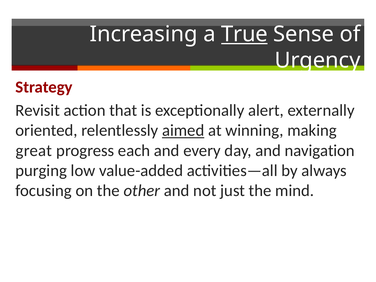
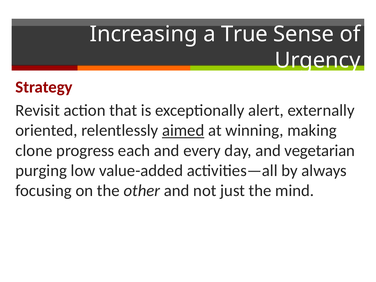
True underline: present -> none
great: great -> clone
navigation: navigation -> vegetarian
